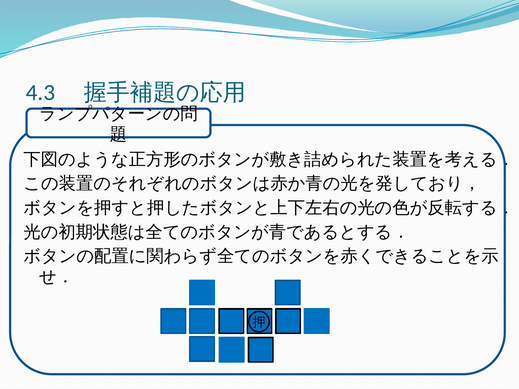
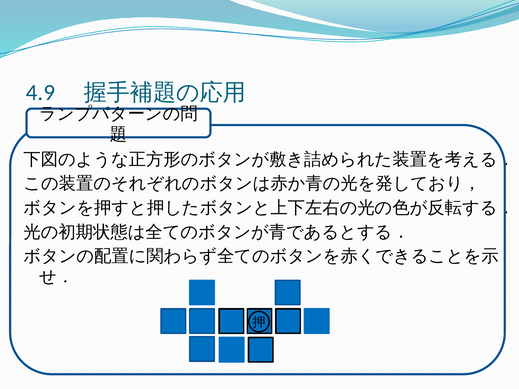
4.3: 4.3 -> 4.9
